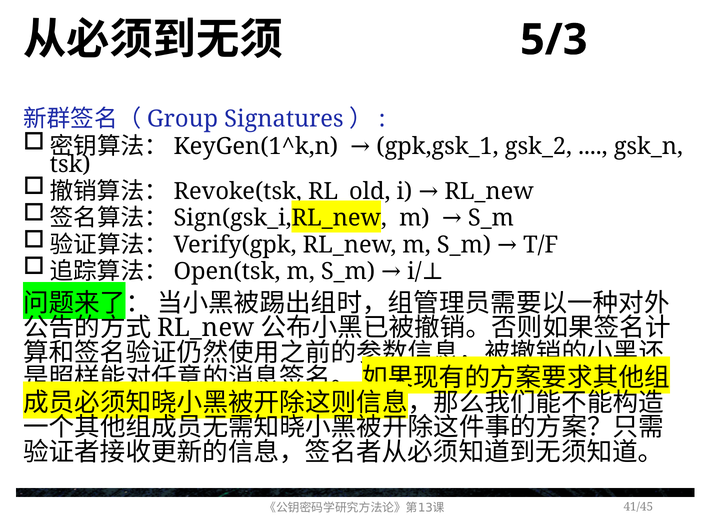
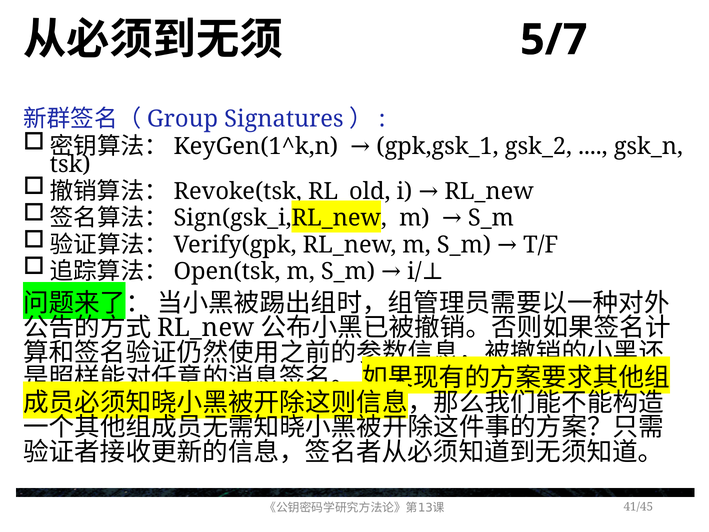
5/3: 5/3 -> 5/7
